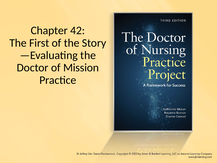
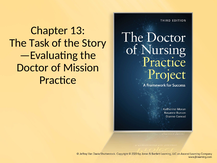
42: 42 -> 13
First: First -> Task
